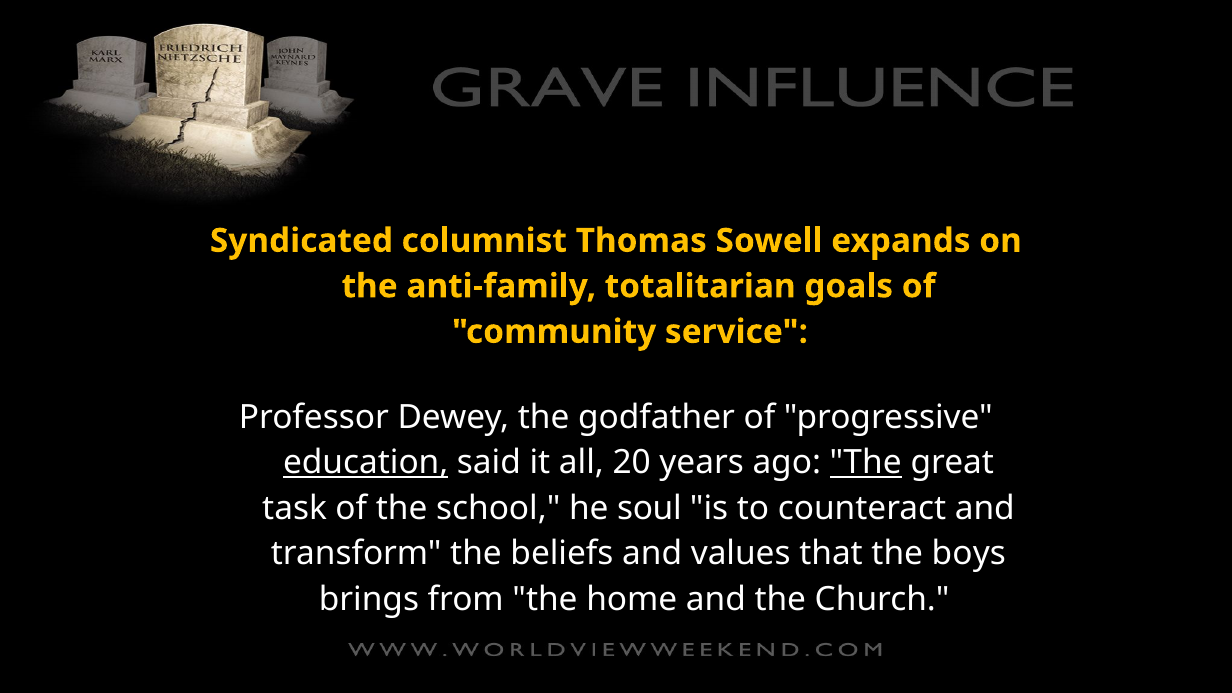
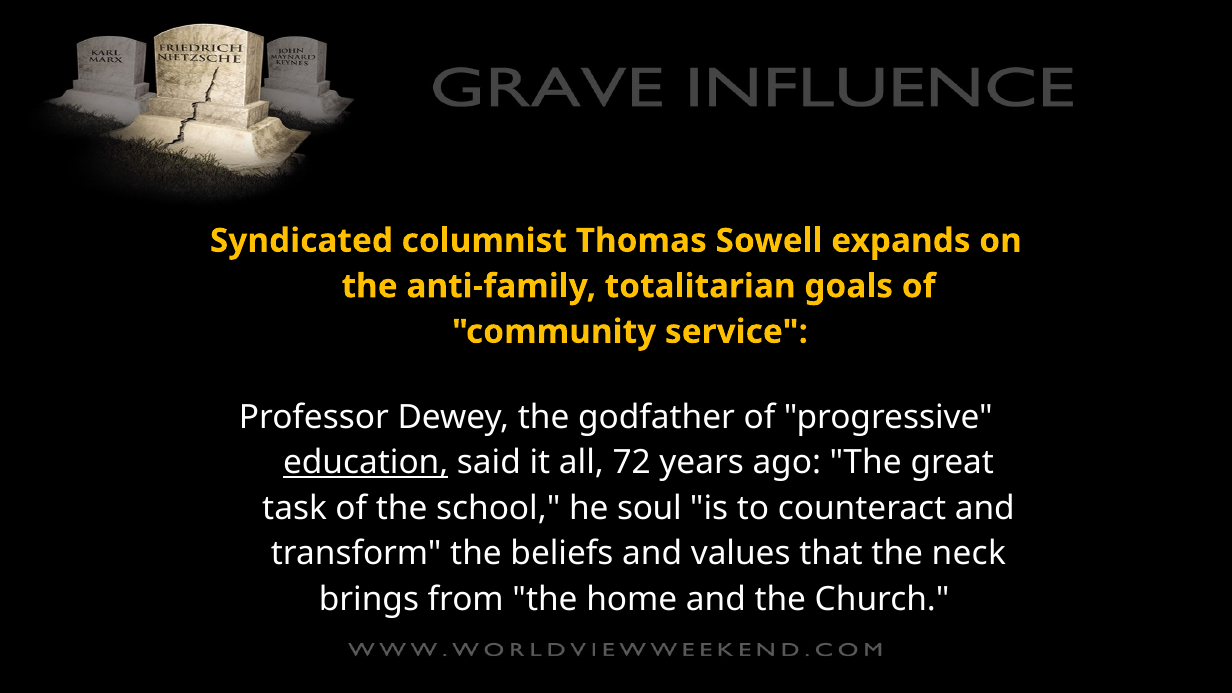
20: 20 -> 72
The at (866, 463) underline: present -> none
boys: boys -> neck
